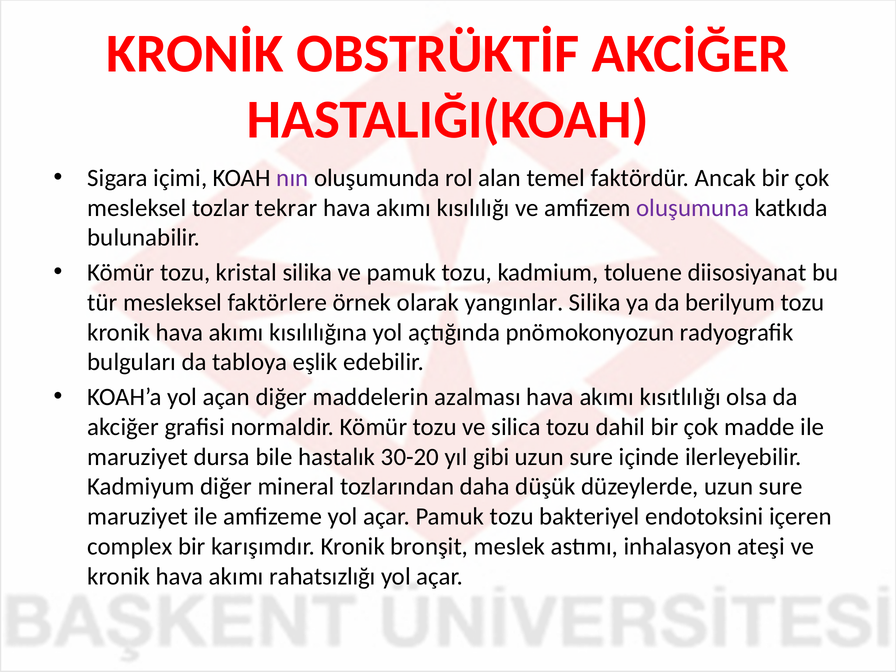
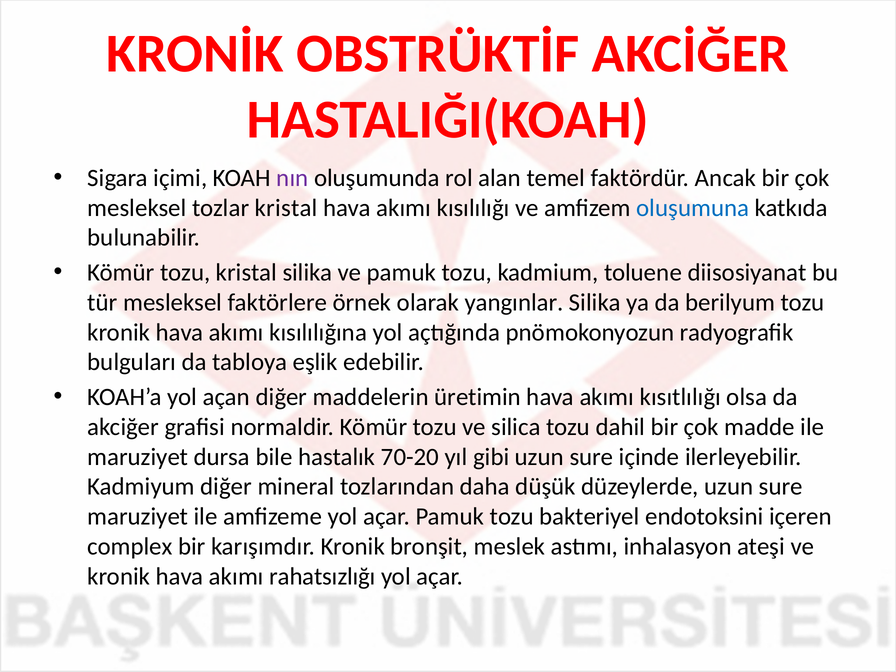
tozlar tekrar: tekrar -> kristal
oluşumuna colour: purple -> blue
azalması: azalması -> üretimin
30-20: 30-20 -> 70-20
